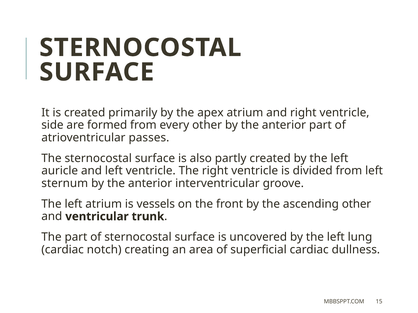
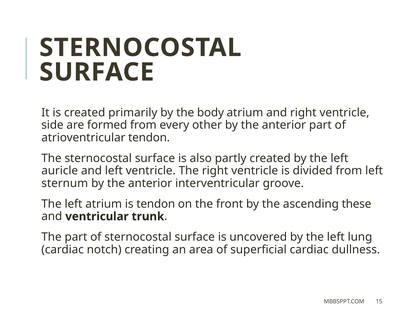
apex: apex -> body
atrioventricular passes: passes -> tendon
is vessels: vessels -> tendon
ascending other: other -> these
